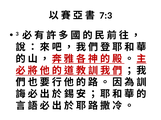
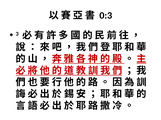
7:3: 7:3 -> 0:3
